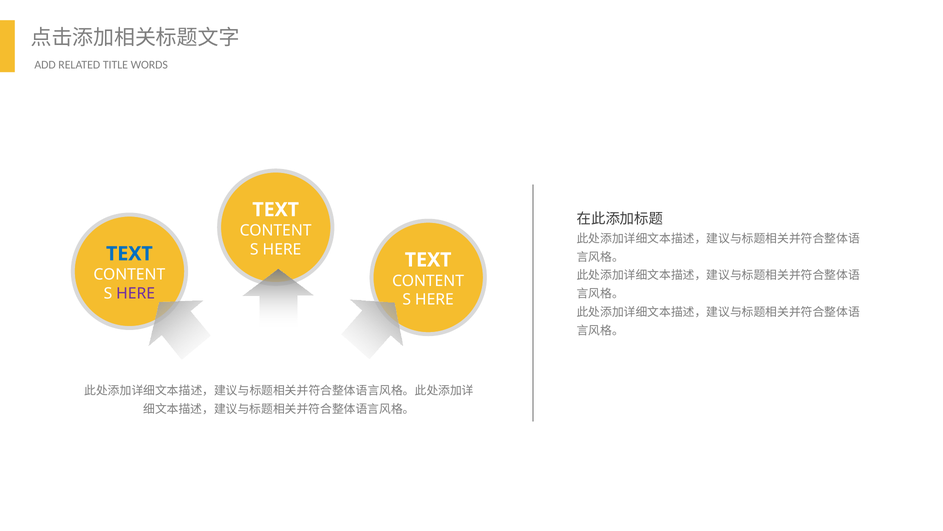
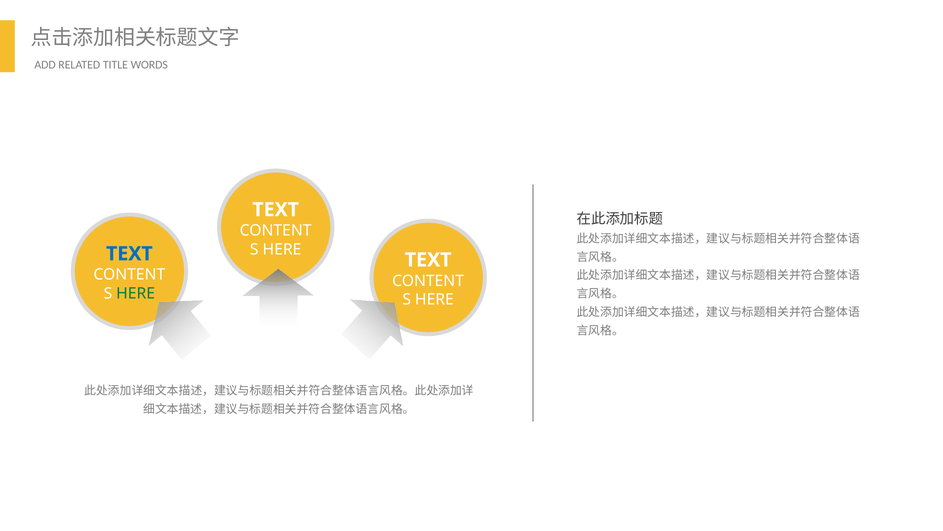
HERE at (136, 293) colour: purple -> green
